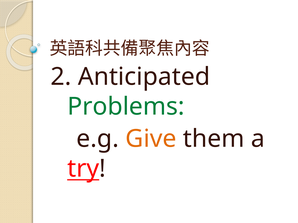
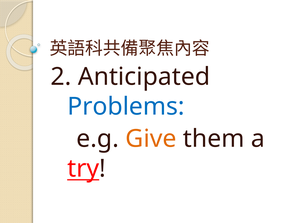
Problems colour: green -> blue
